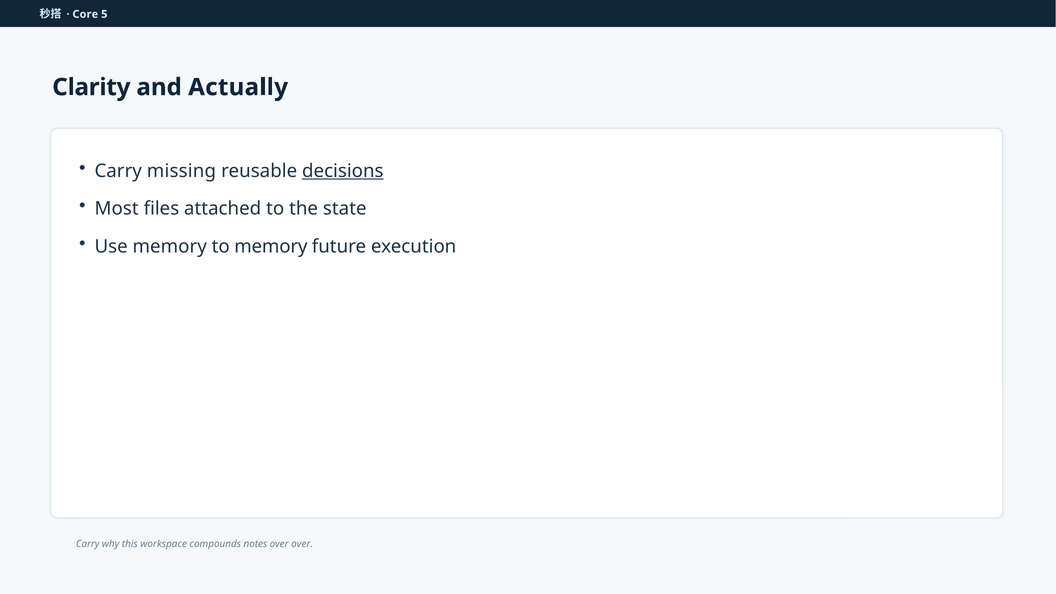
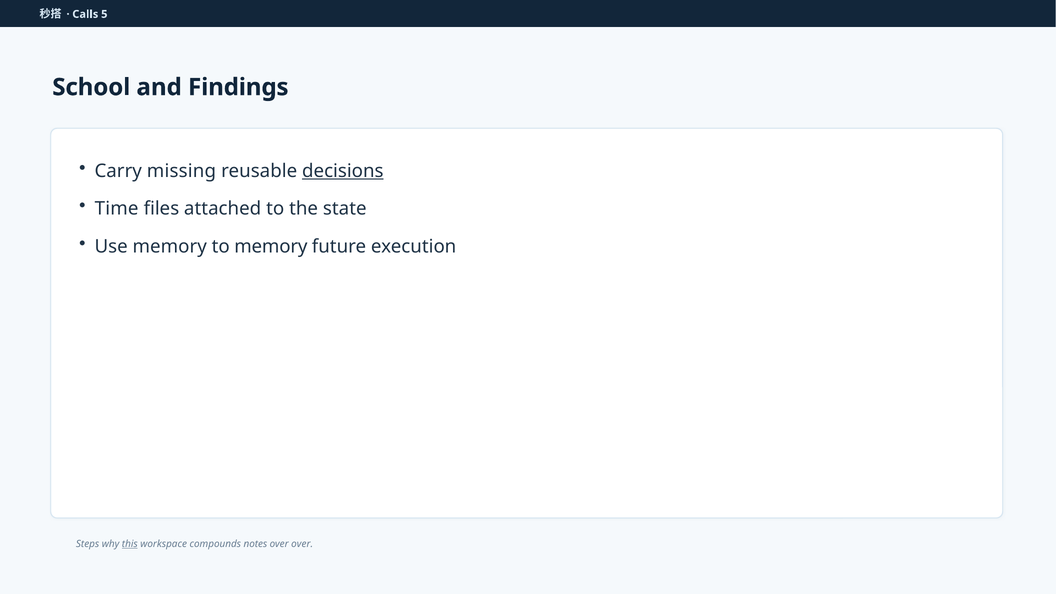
Core: Core -> Calls
Clarity: Clarity -> School
Actually: Actually -> Findings
Most: Most -> Time
Carry at (88, 544): Carry -> Steps
this underline: none -> present
